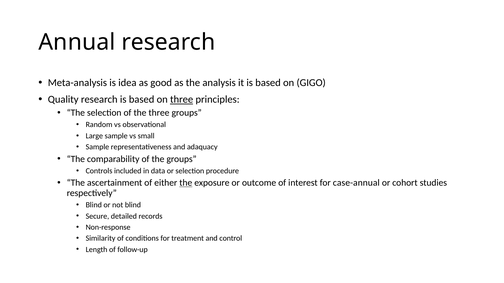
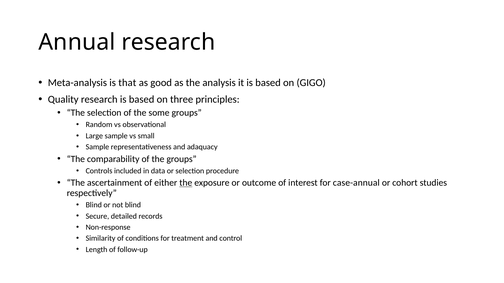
idea: idea -> that
three at (182, 100) underline: present -> none
the three: three -> some
